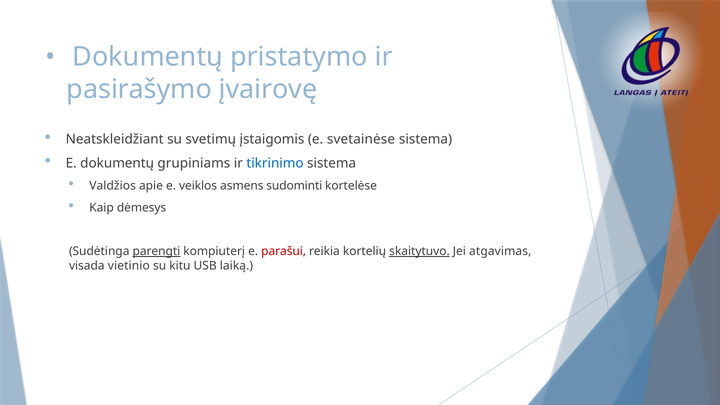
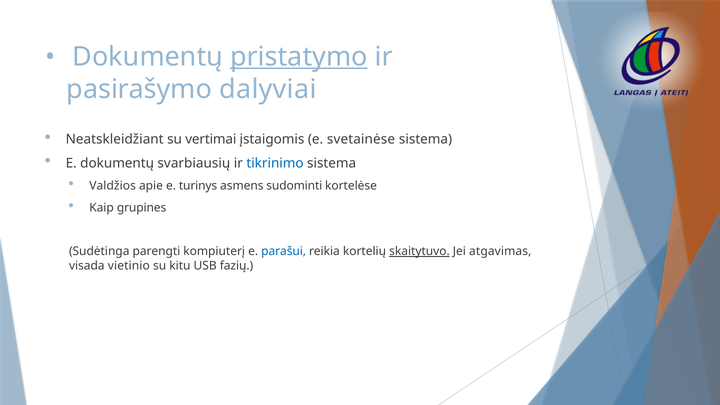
pristatymo underline: none -> present
įvairovę: įvairovę -> dalyviai
svetimų: svetimų -> vertimai
grupiniams: grupiniams -> svarbiausių
veiklos: veiklos -> turinys
dėmesys: dėmesys -> grupines
parengti underline: present -> none
parašui colour: red -> blue
laiką: laiką -> fazių
